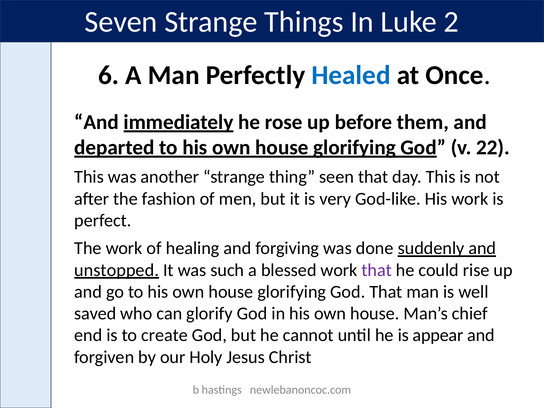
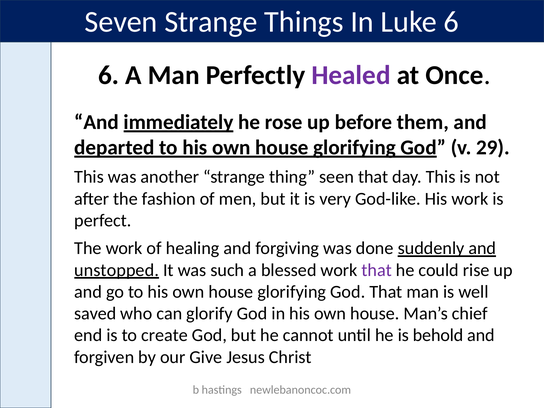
Luke 2: 2 -> 6
Healed colour: blue -> purple
22: 22 -> 29
appear: appear -> behold
Holy: Holy -> Give
